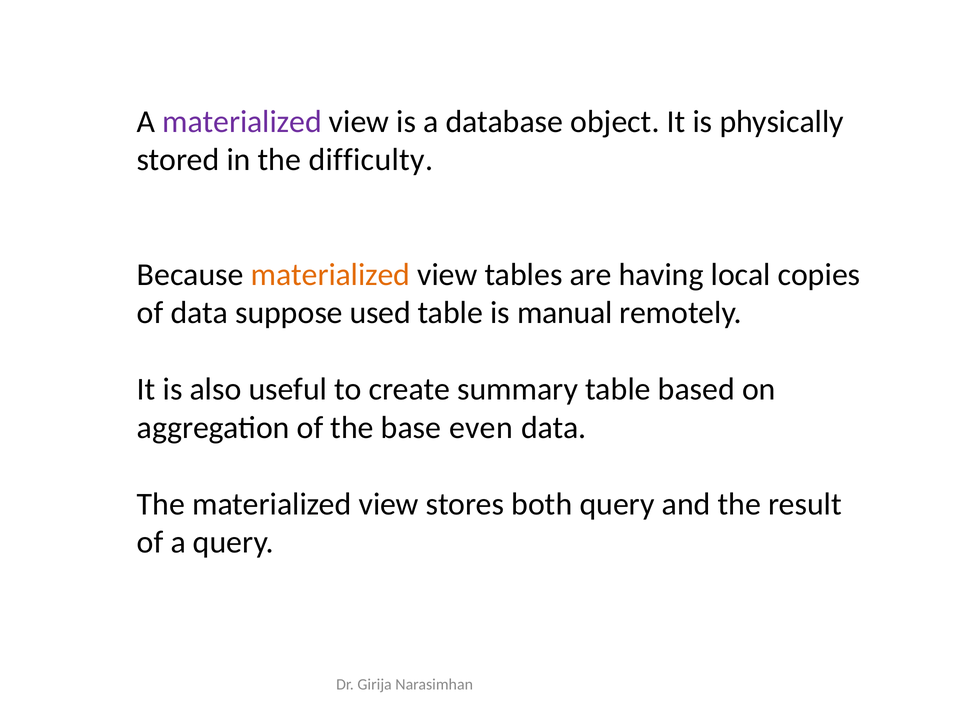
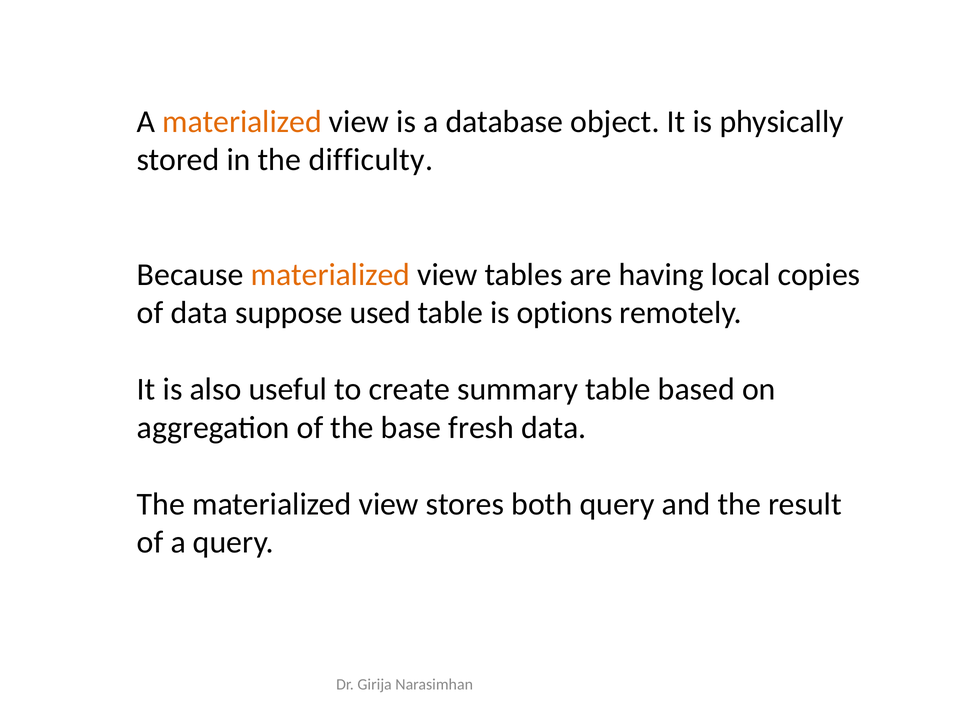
materialized at (242, 122) colour: purple -> orange
manual: manual -> options
even: even -> fresh
